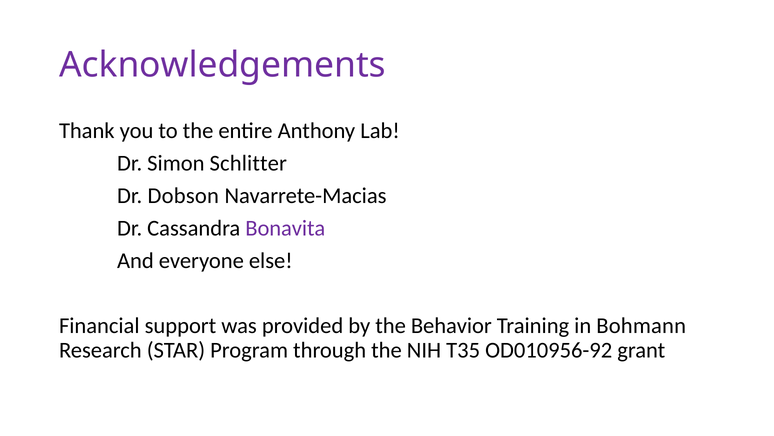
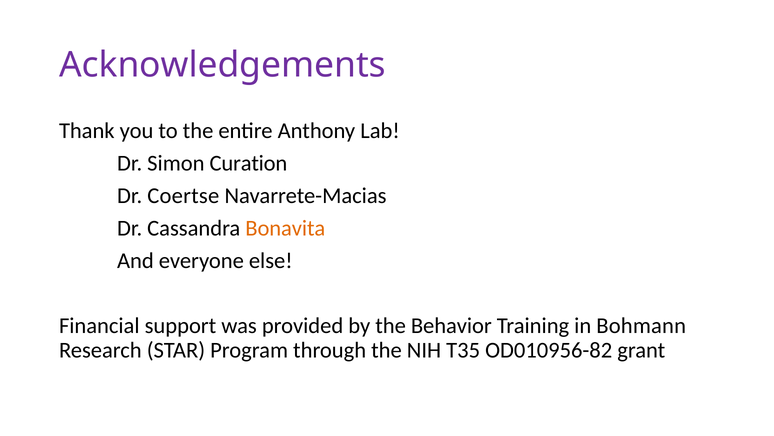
Schlitter: Schlitter -> Curation
Dobson: Dobson -> Coertse
Bonavita colour: purple -> orange
OD010956-92: OD010956-92 -> OD010956-82
